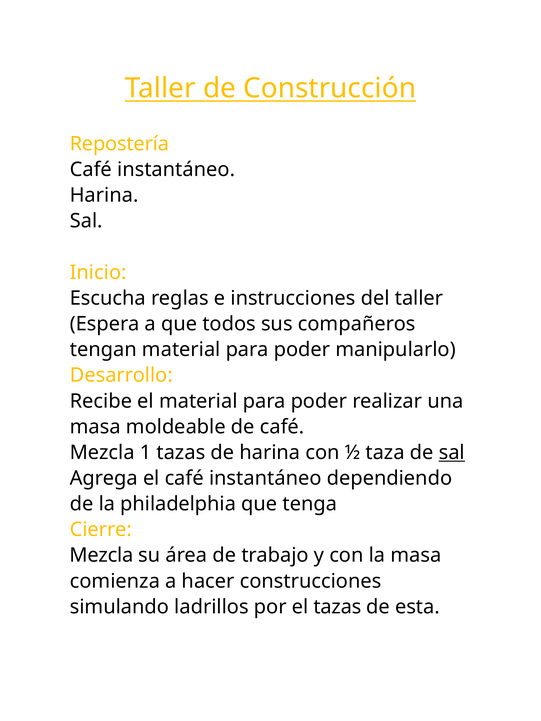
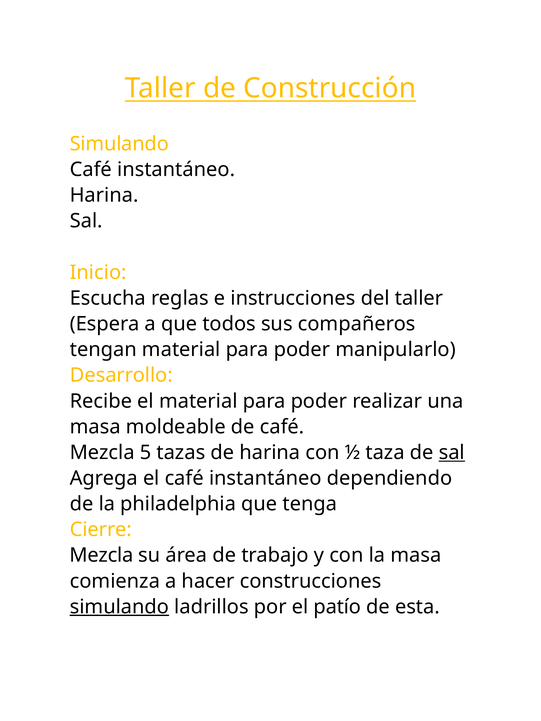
Repostería at (119, 144): Repostería -> Simulando
1: 1 -> 5
simulando at (119, 607) underline: none -> present
el tazas: tazas -> patío
